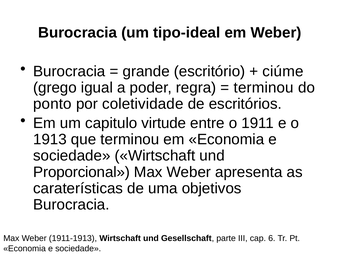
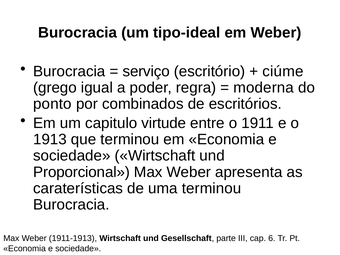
grande: grande -> serviço
terminou at (264, 88): terminou -> moderna
coletividade: coletividade -> combinados
uma objetivos: objetivos -> terminou
